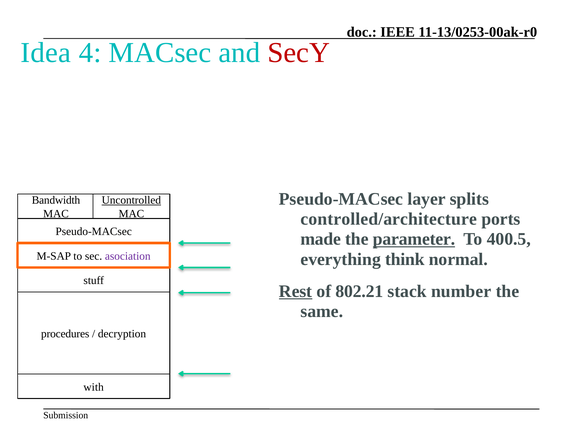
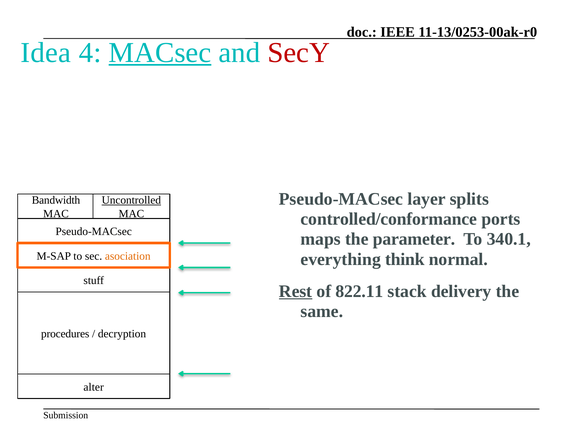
MACsec underline: none -> present
controlled/architecture: controlled/architecture -> controlled/conformance
made: made -> maps
parameter underline: present -> none
400.5: 400.5 -> 340.1
asociation colour: purple -> orange
802.21: 802.21 -> 822.11
number: number -> delivery
with: with -> alter
